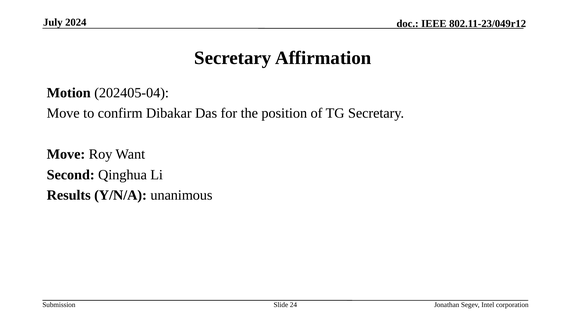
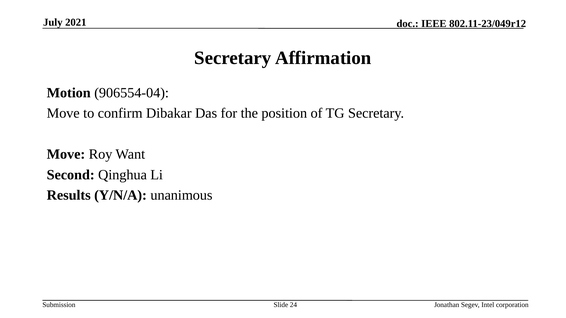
2024: 2024 -> 2021
202405-04: 202405-04 -> 906554-04
